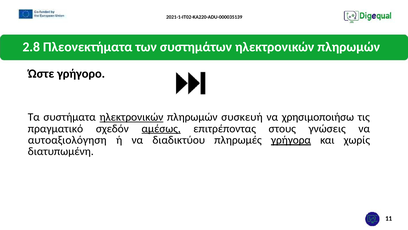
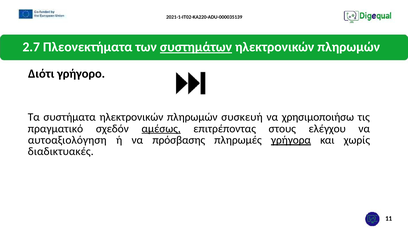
2.8: 2.8 -> 2.7
συστημάτων underline: none -> present
Ώστε: Ώστε -> Διότι
ηλεκτρονικών at (131, 117) underline: present -> none
γνώσεις: γνώσεις -> ελέγχου
διαδικτύου: διαδικτύου -> πρόσβασης
διατυπωμένη: διατυπωμένη -> διαδικτυακές
